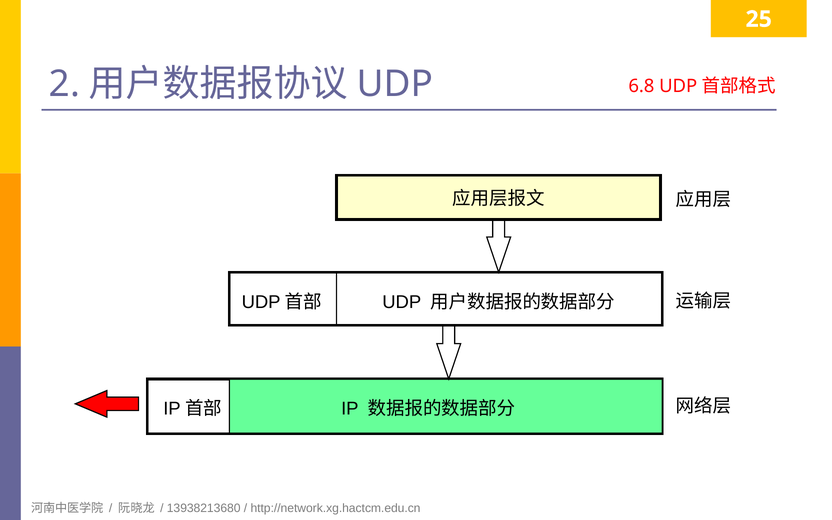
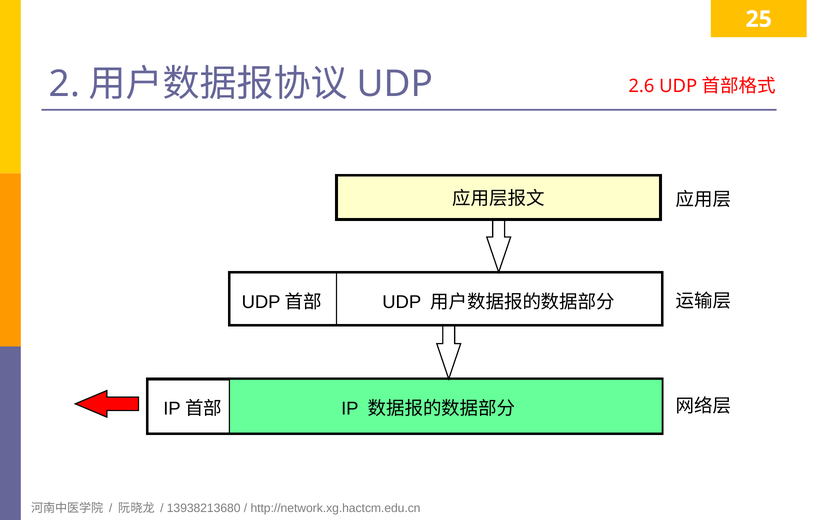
6.8: 6.8 -> 2.6
